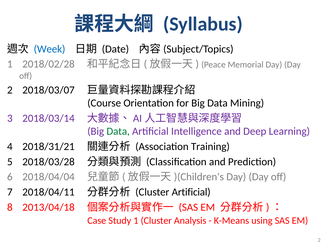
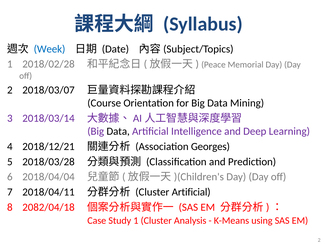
Data at (118, 131) colour: green -> black
2018/31/21: 2018/31/21 -> 2018/12/21
Training: Training -> Georges
2013/04/18: 2013/04/18 -> 2082/04/18
